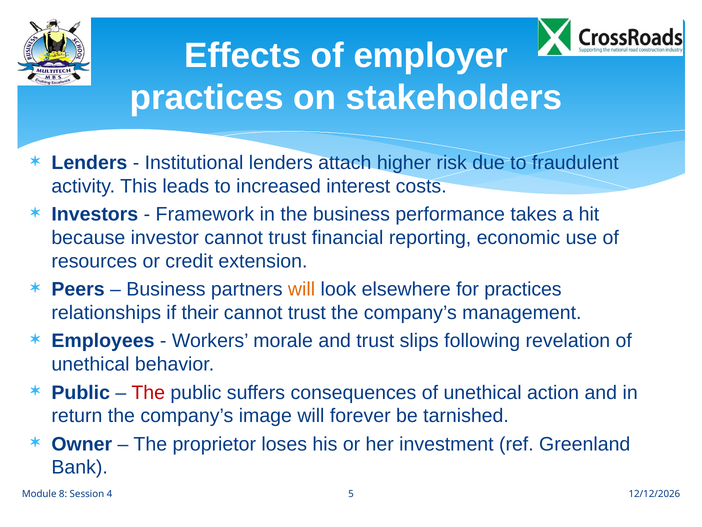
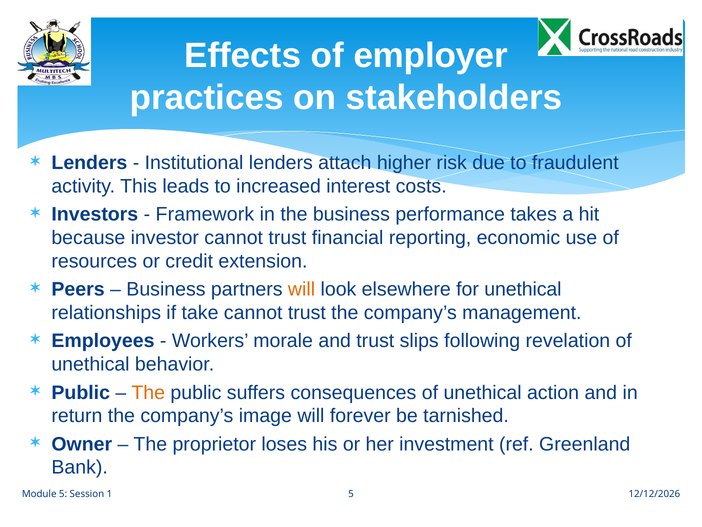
for practices: practices -> unethical
their: their -> take
The at (148, 392) colour: red -> orange
Module 8: 8 -> 5
4: 4 -> 1
